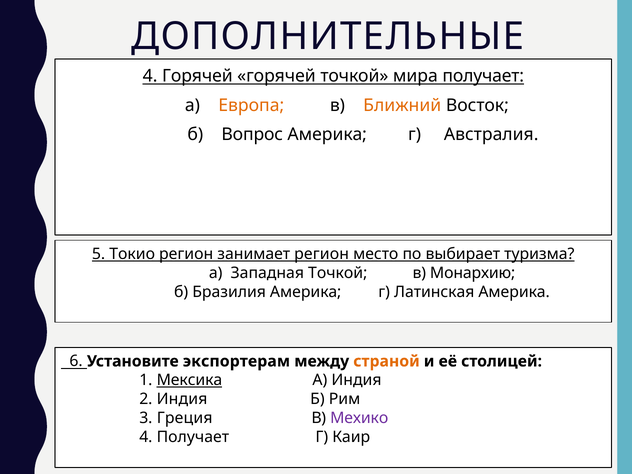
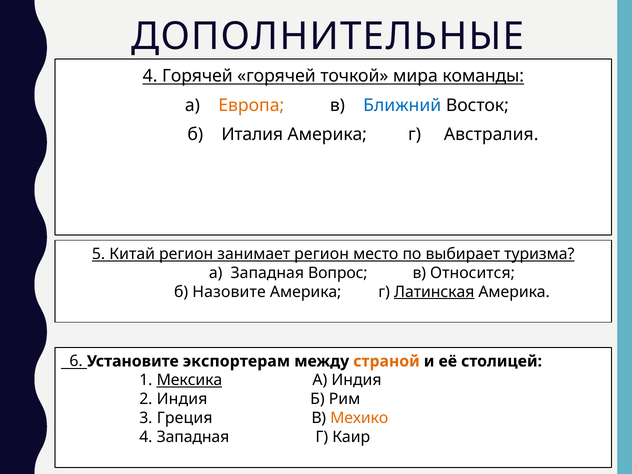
получает at (483, 76): получает -> команды
Ближний colour: orange -> blue
Вопрос: Вопрос -> Италия
Токио: Токио -> Китай
Западная Точкой: Точкой -> Вопрос
Монархию: Монархию -> Относится
Бразилия: Бразилия -> Назовите
Латинская underline: none -> present
Мехико colour: purple -> orange
4 Получает: Получает -> Западная
